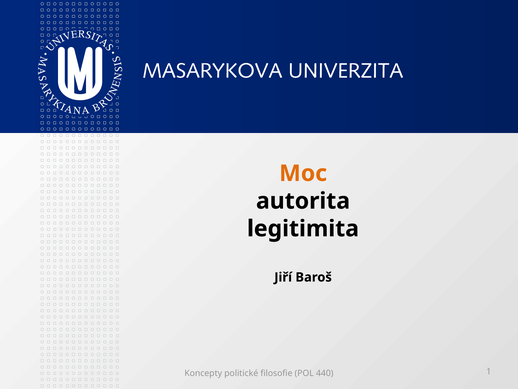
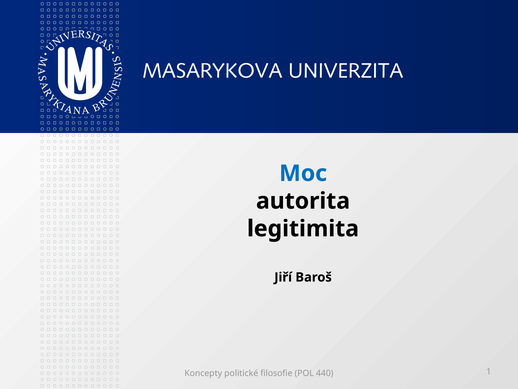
Moc colour: orange -> blue
